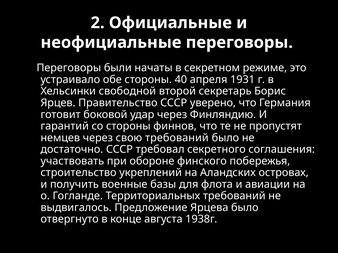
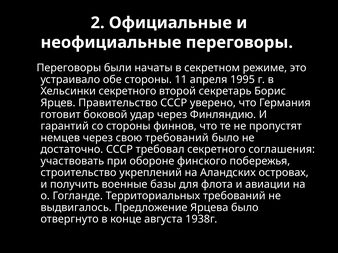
40: 40 -> 11
1931: 1931 -> 1995
Хельсинки свободной: свободной -> секретного
